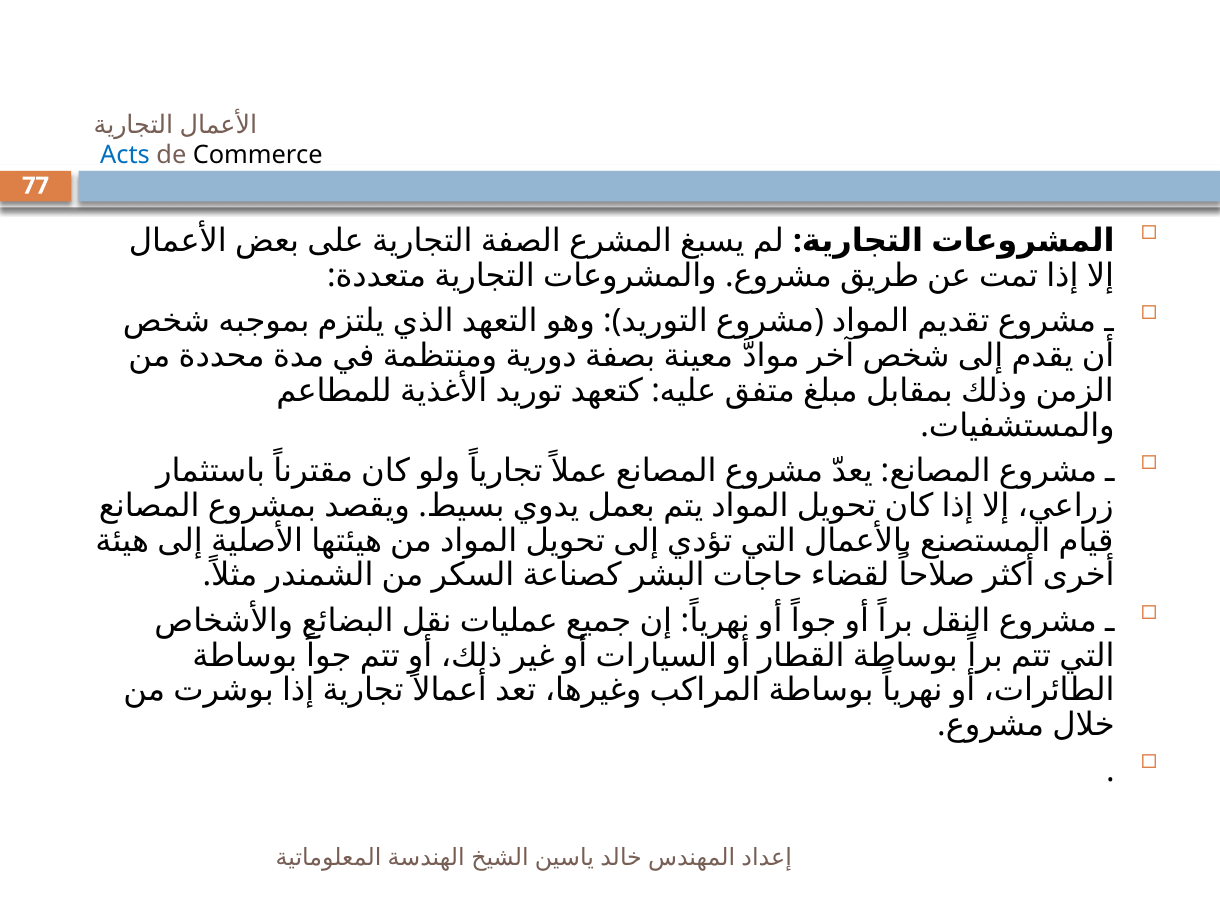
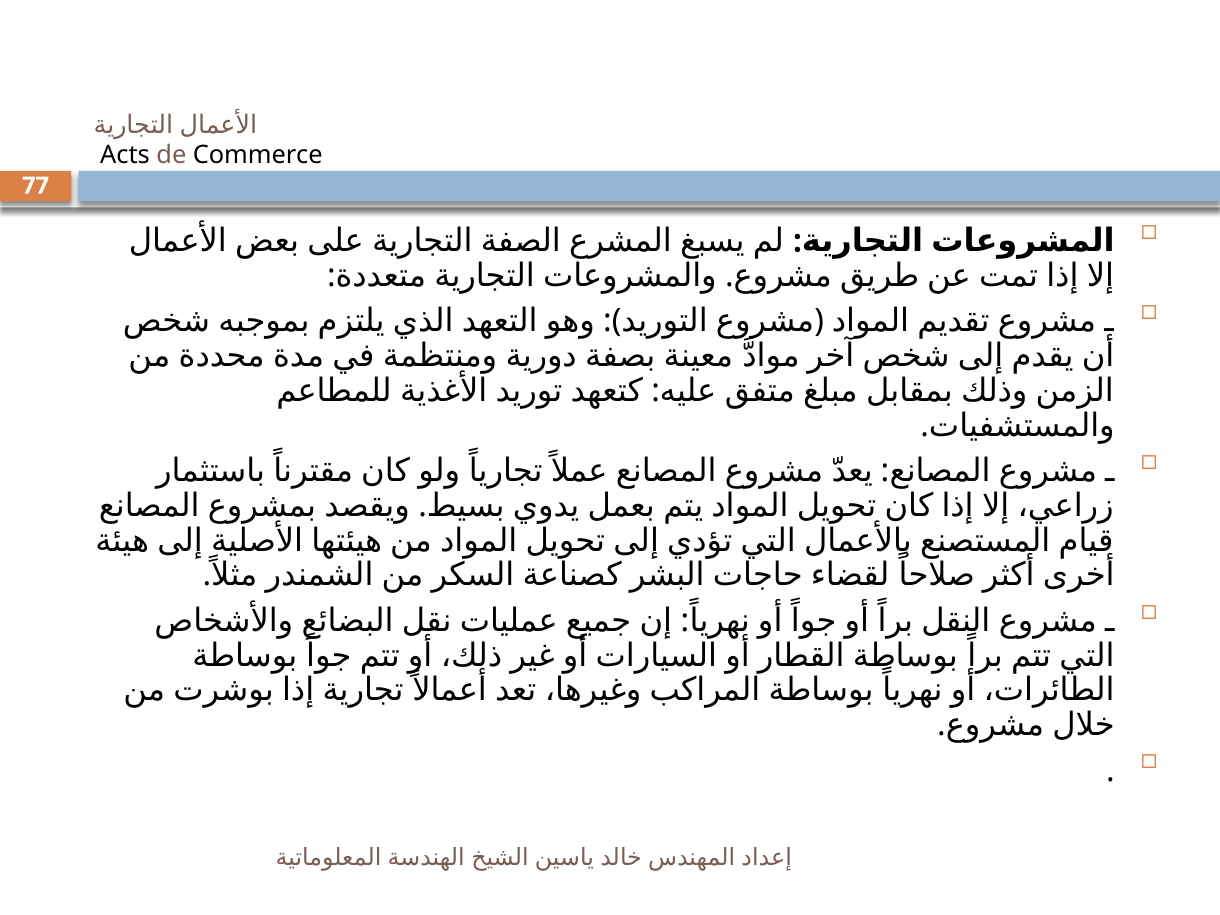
Acts colour: blue -> black
